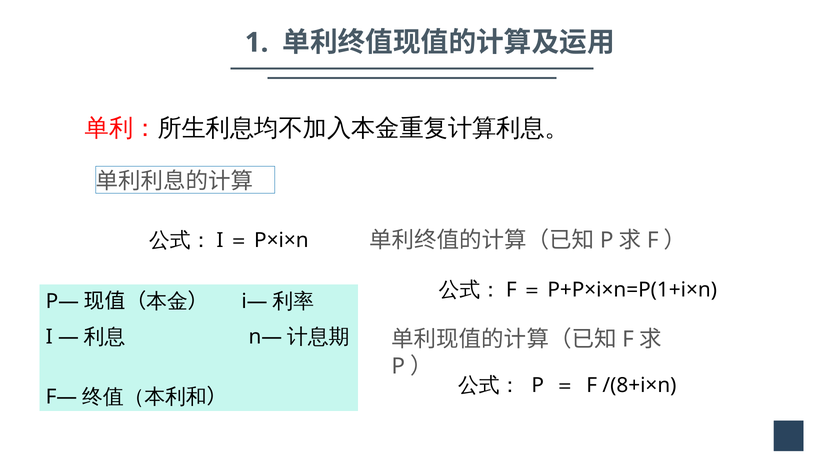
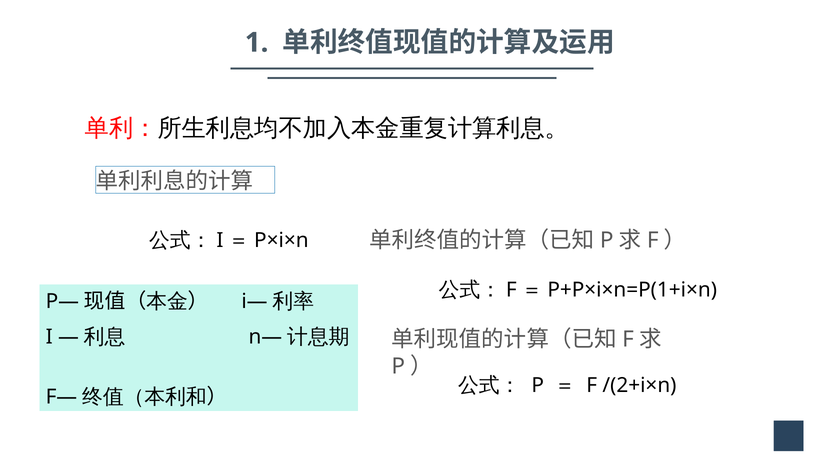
/(8+i×n: /(8+i×n -> /(2+i×n
